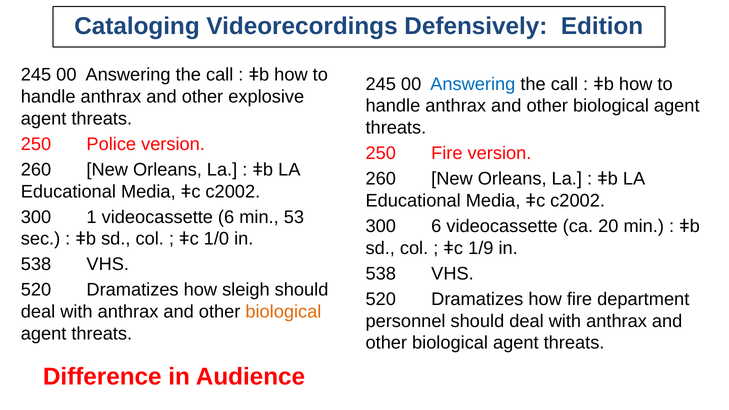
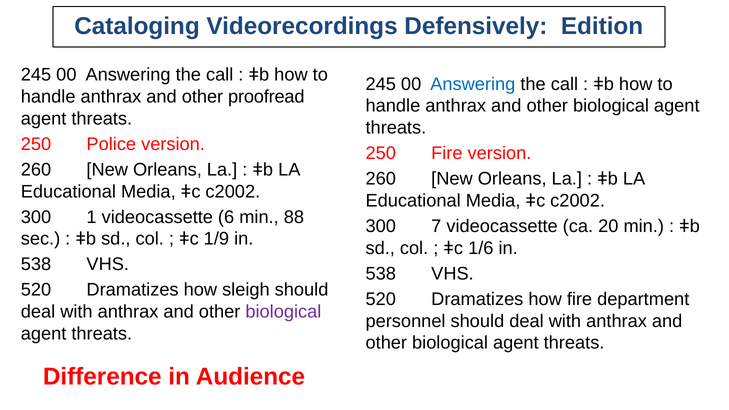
explosive: explosive -> proofread
53: 53 -> 88
300 6: 6 -> 7
1/0: 1/0 -> 1/9
1/9: 1/9 -> 1/6
biological at (283, 312) colour: orange -> purple
